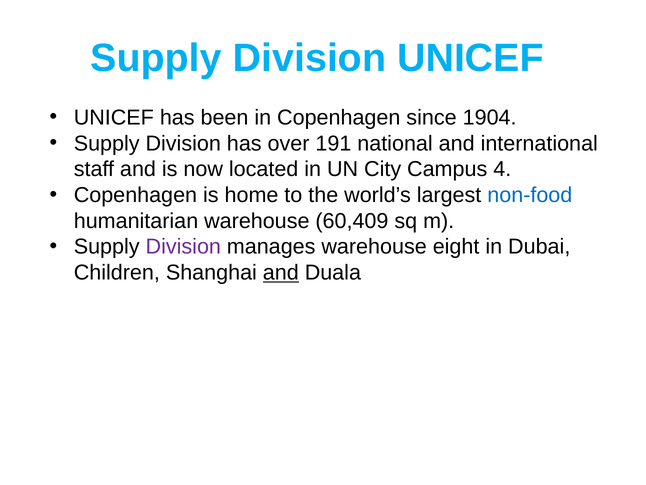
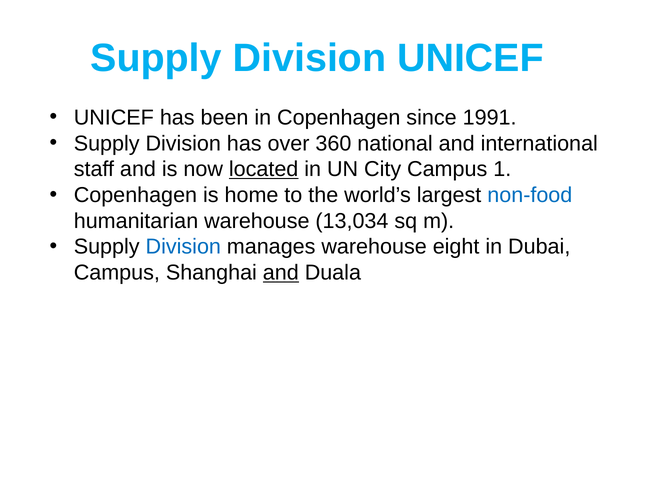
1904: 1904 -> 1991
191: 191 -> 360
located underline: none -> present
4: 4 -> 1
60,409: 60,409 -> 13,034
Division at (183, 247) colour: purple -> blue
Children at (117, 272): Children -> Campus
